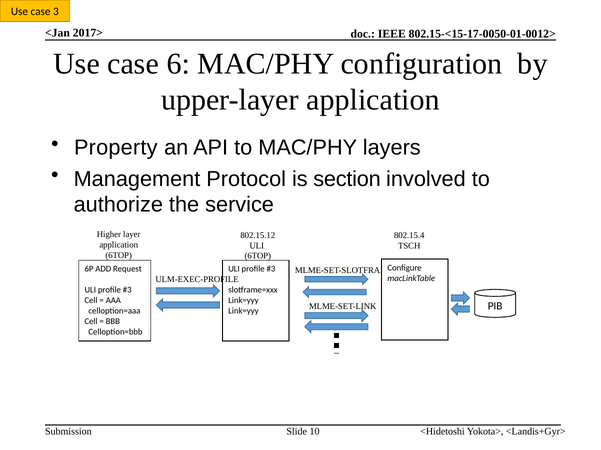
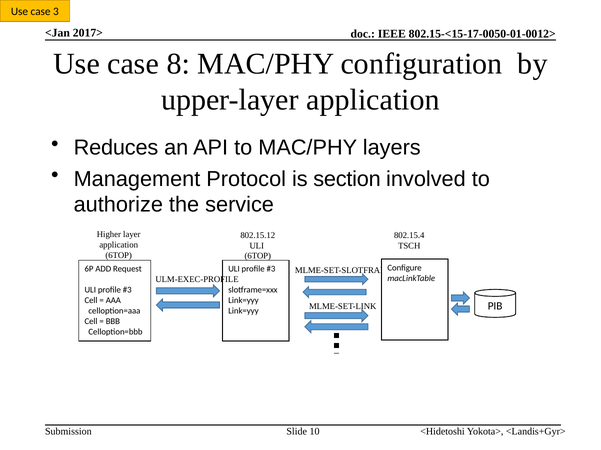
6: 6 -> 8
Property: Property -> Reduces
